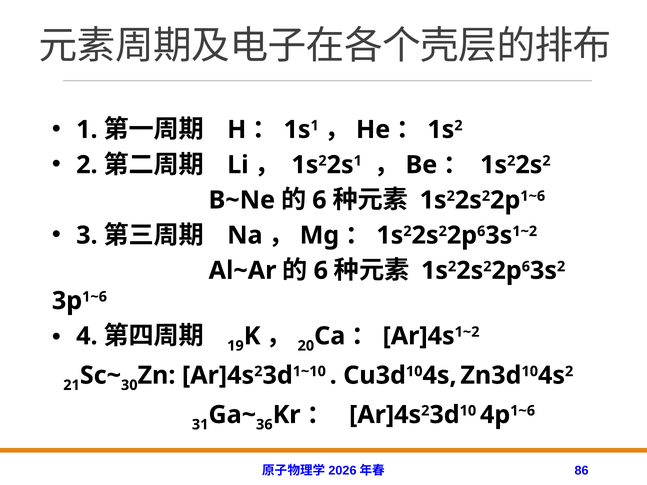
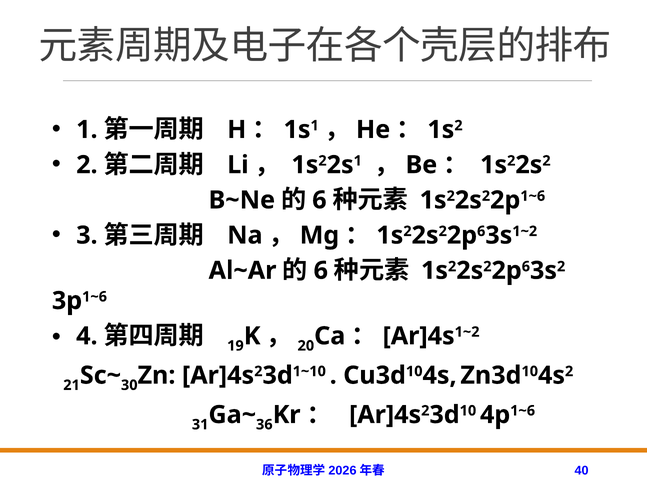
86: 86 -> 40
